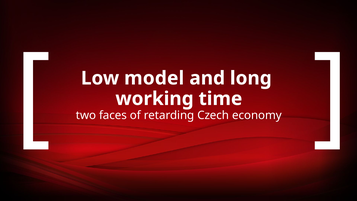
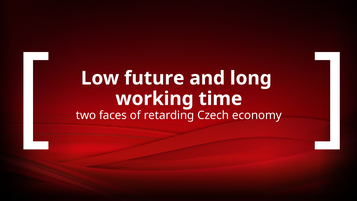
model: model -> future
